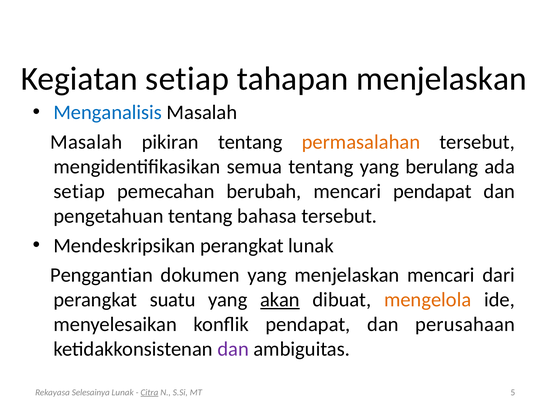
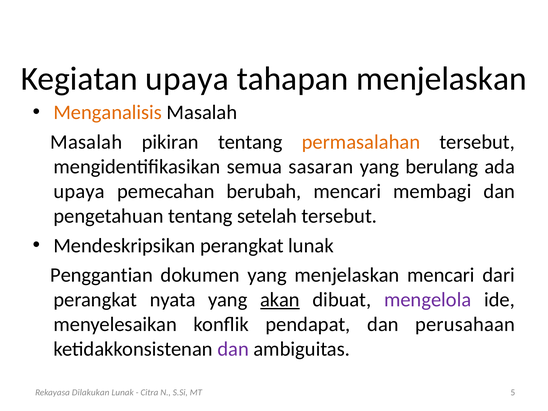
Kegiatan setiap: setiap -> upaya
Menganalisis colour: blue -> orange
semua tentang: tentang -> sasaran
setiap at (79, 191): setiap -> upaya
mencari pendapat: pendapat -> membagi
bahasa: bahasa -> setelah
suatu: suatu -> nyata
mengelola colour: orange -> purple
Selesainya: Selesainya -> Dilakukan
Citra underline: present -> none
